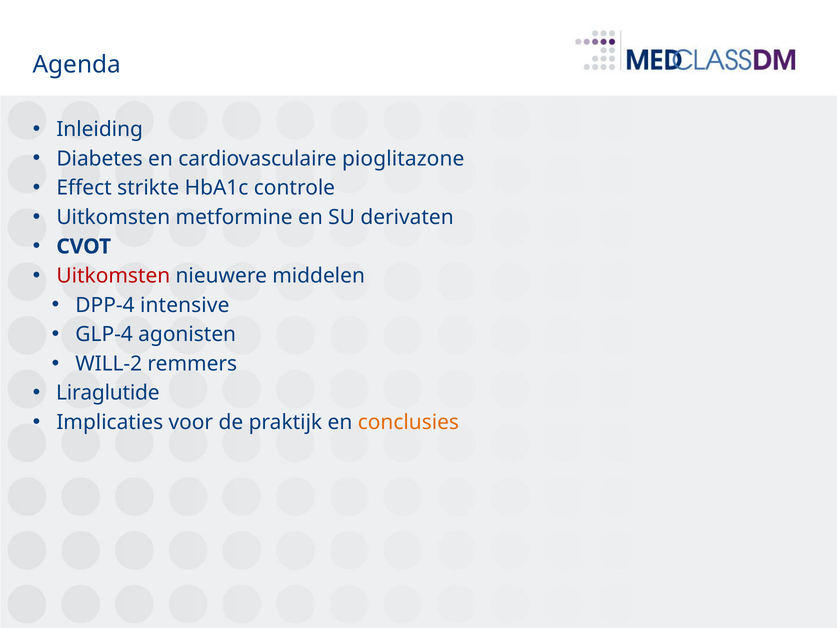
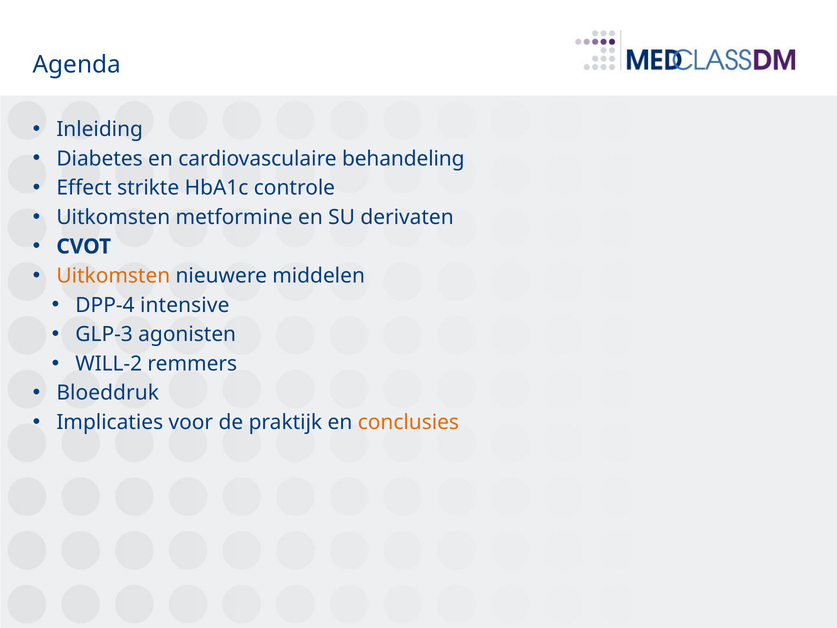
pioglitazone: pioglitazone -> behandeling
Uitkomsten at (113, 276) colour: red -> orange
GLP-4: GLP-4 -> GLP-3
Liraglutide: Liraglutide -> Bloeddruk
